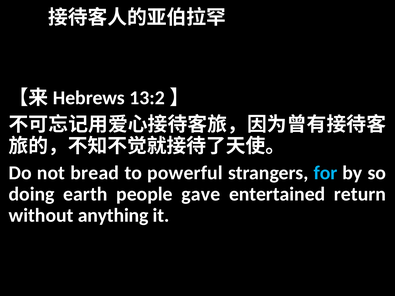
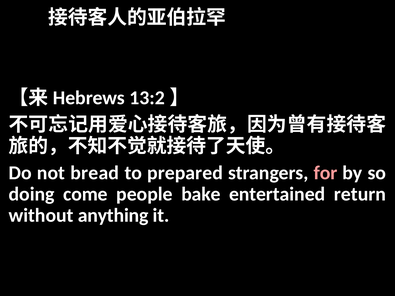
powerful: powerful -> prepared
for colour: light blue -> pink
earth: earth -> come
gave: gave -> bake
